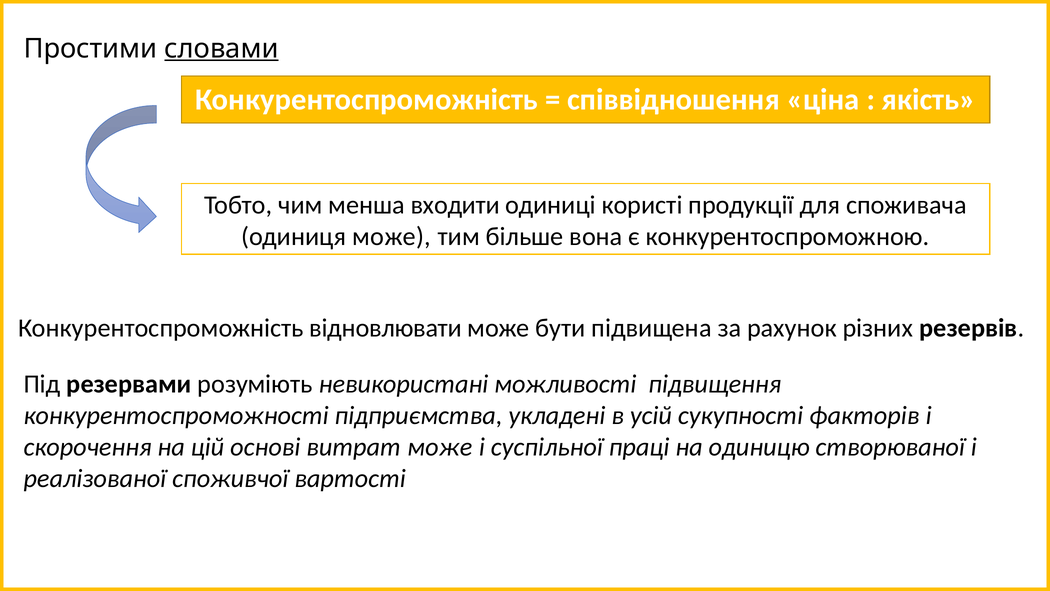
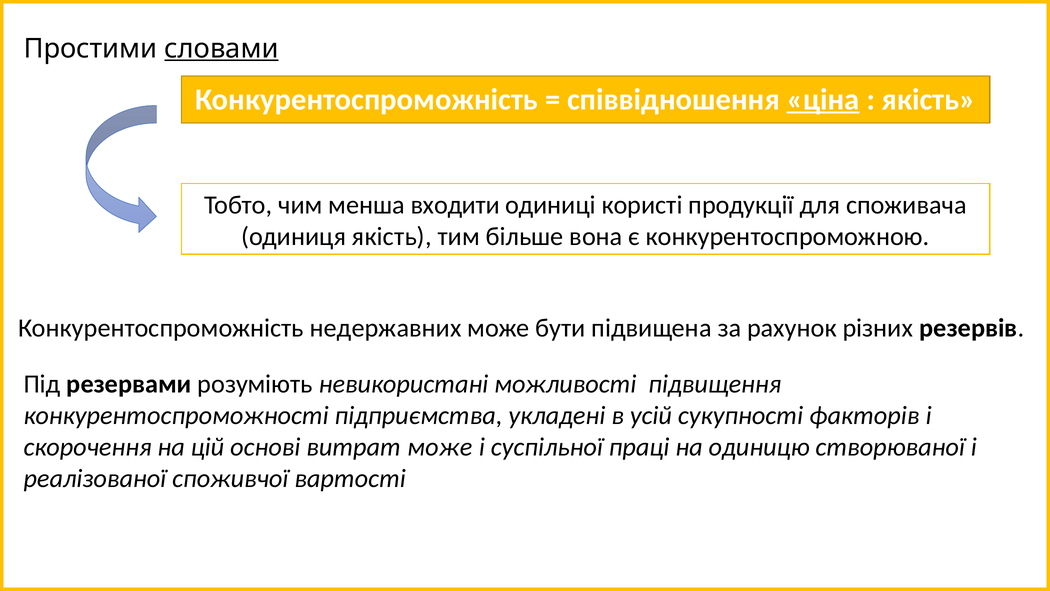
ціна underline: none -> present
одиниця може: може -> якість
відновлювати: відновлювати -> недержавних
